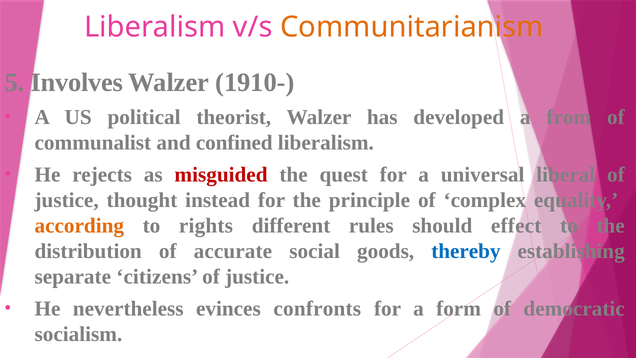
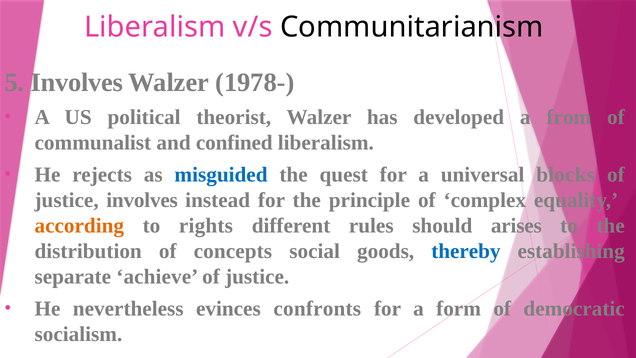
Communitarianism colour: orange -> black
1910-: 1910- -> 1978-
misguided colour: red -> blue
liberal: liberal -> blocks
justice thought: thought -> involves
effect: effect -> arises
accurate: accurate -> concepts
citizens: citizens -> achieve
